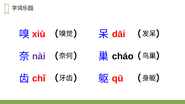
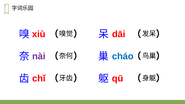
cháo colour: black -> blue
